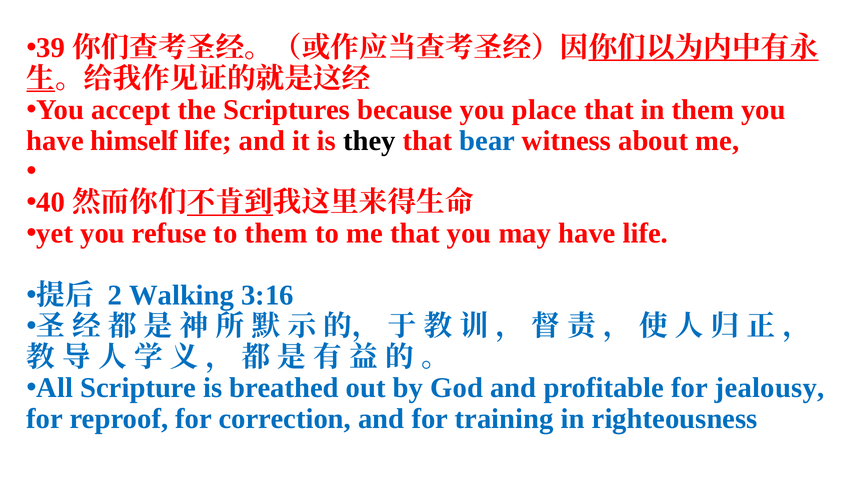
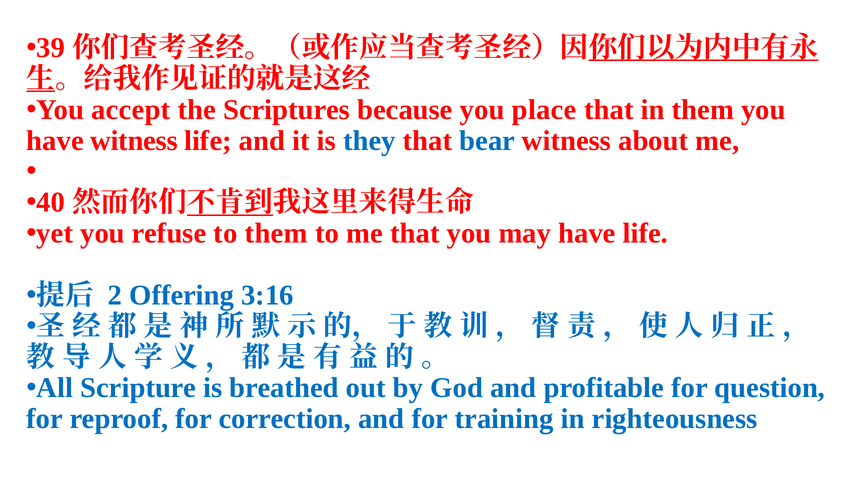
have himself: himself -> witness
they colour: black -> blue
Walking: Walking -> Offering
jealousy: jealousy -> question
